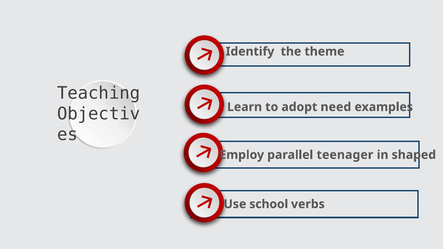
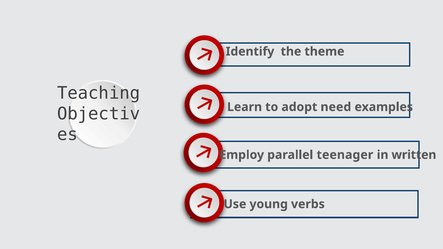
shaped: shaped -> written
school: school -> young
